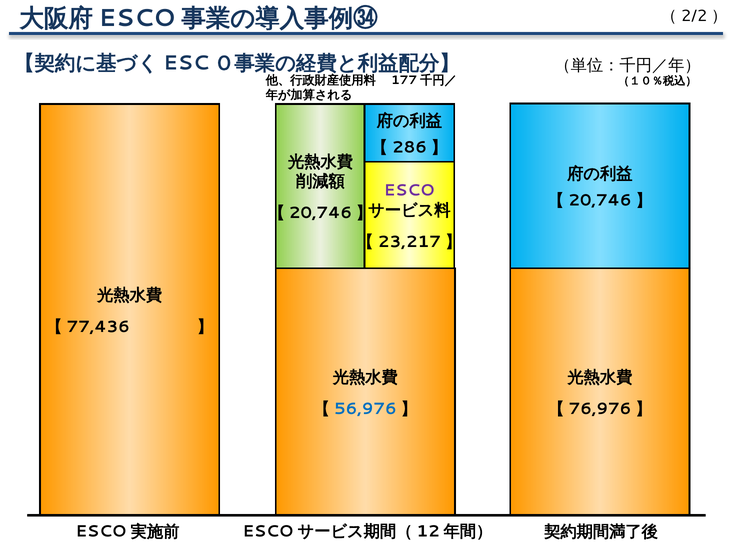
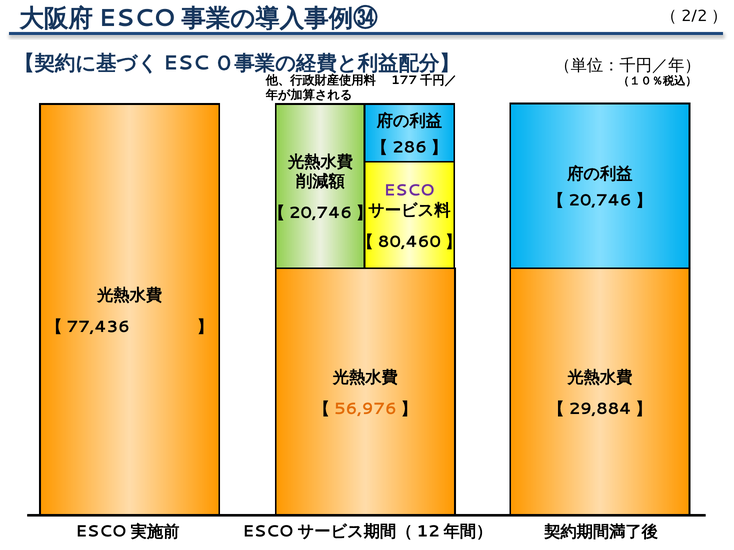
23,217: 23,217 -> 80,460
56,976 colour: blue -> orange
76,976: 76,976 -> 29,884
